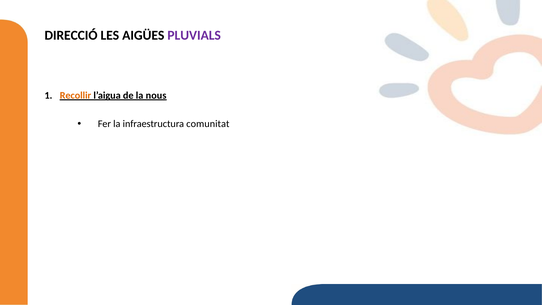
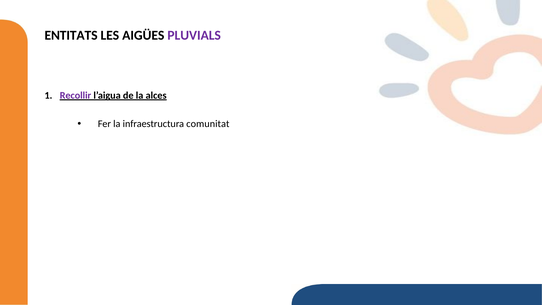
DIRECCIÓ: DIRECCIÓ -> ENTITATS
Recollir colour: orange -> purple
nous: nous -> alces
